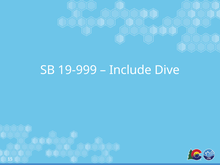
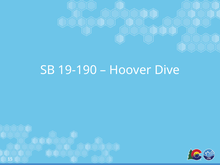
19-999: 19-999 -> 19-190
Include: Include -> Hoover
